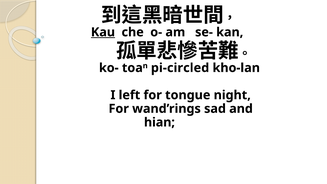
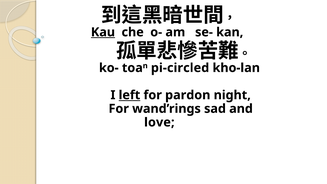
left underline: none -> present
tongue: tongue -> pardon
hian: hian -> love
